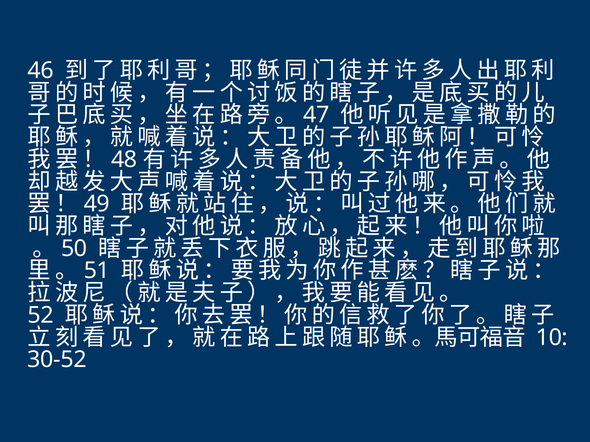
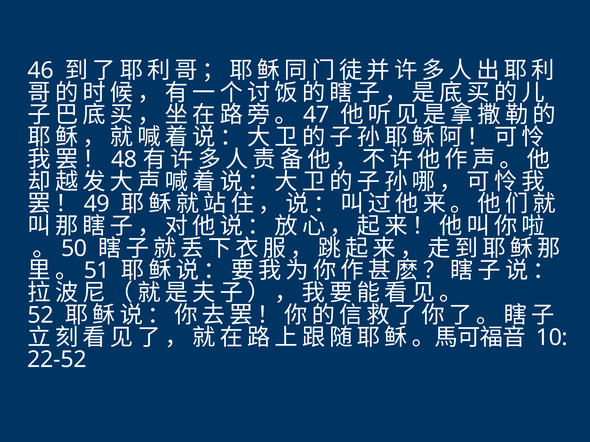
30-52: 30-52 -> 22-52
